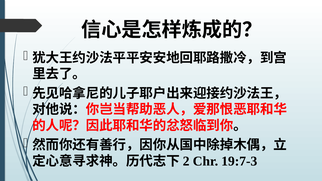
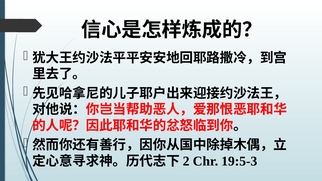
19:7-3: 19:7-3 -> 19:5-3
